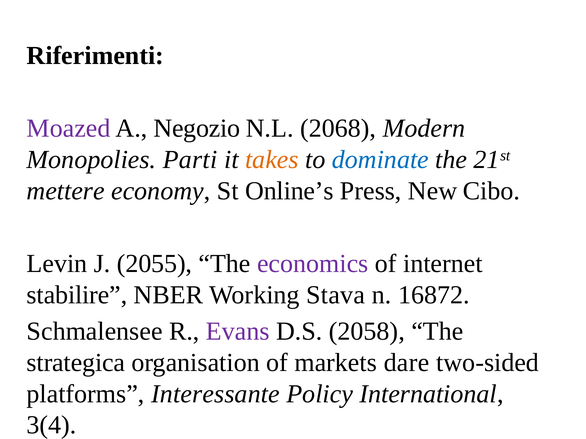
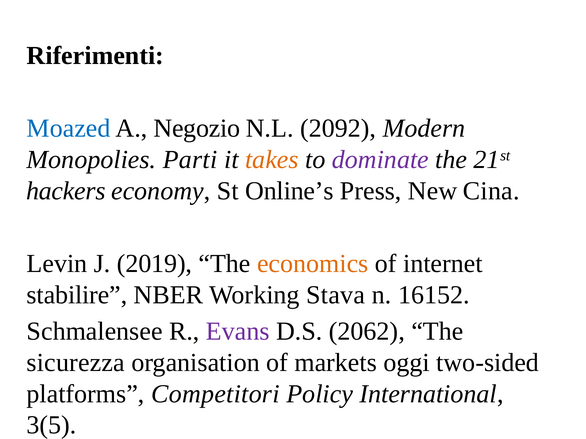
Moazed colour: purple -> blue
2068: 2068 -> 2092
dominate colour: blue -> purple
mettere: mettere -> hackers
Cibo: Cibo -> Cina
2055: 2055 -> 2019
economics colour: purple -> orange
16872: 16872 -> 16152
2058: 2058 -> 2062
strategica: strategica -> sicurezza
dare: dare -> oggi
Interessante: Interessante -> Competitori
3(4: 3(4 -> 3(5
